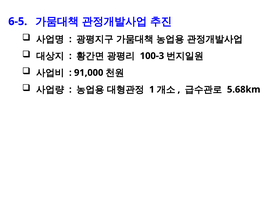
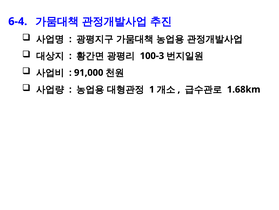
6-5: 6-5 -> 6-4
5.68km: 5.68km -> 1.68km
